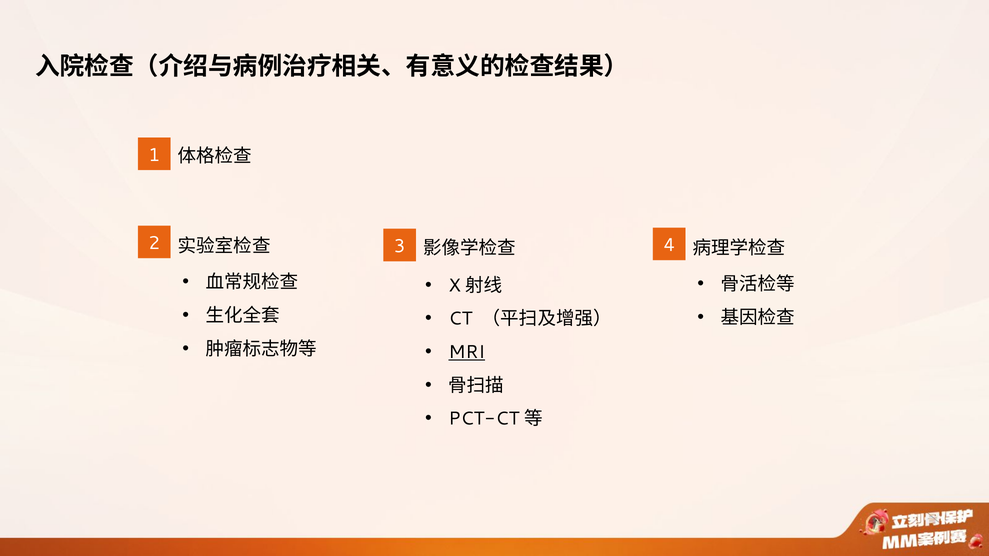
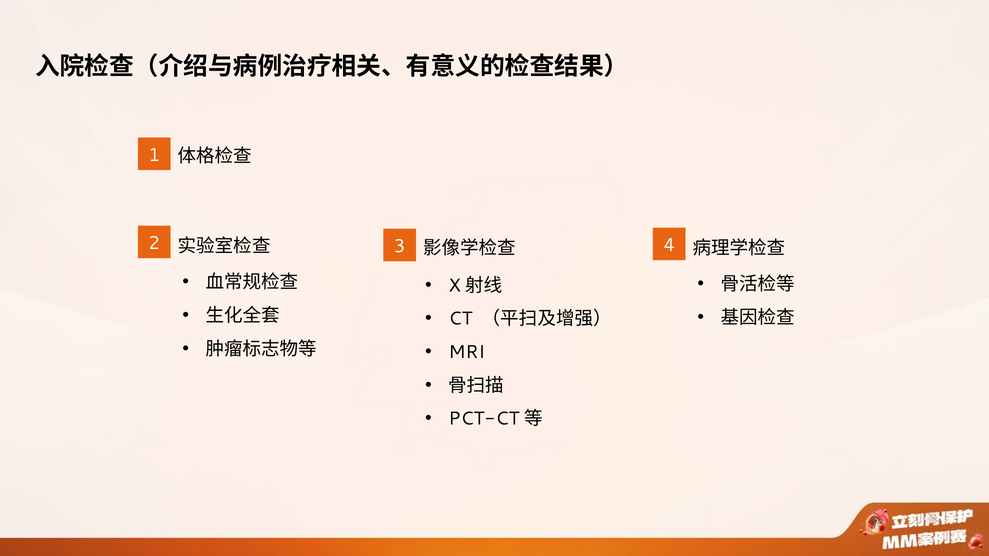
MRI underline: present -> none
